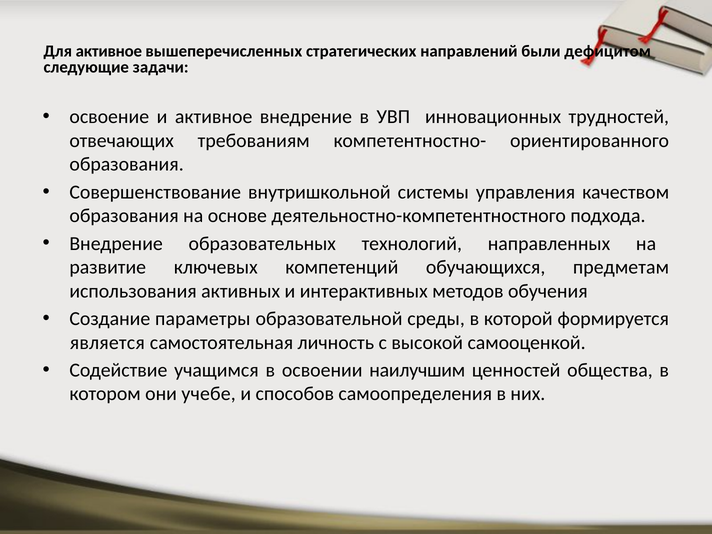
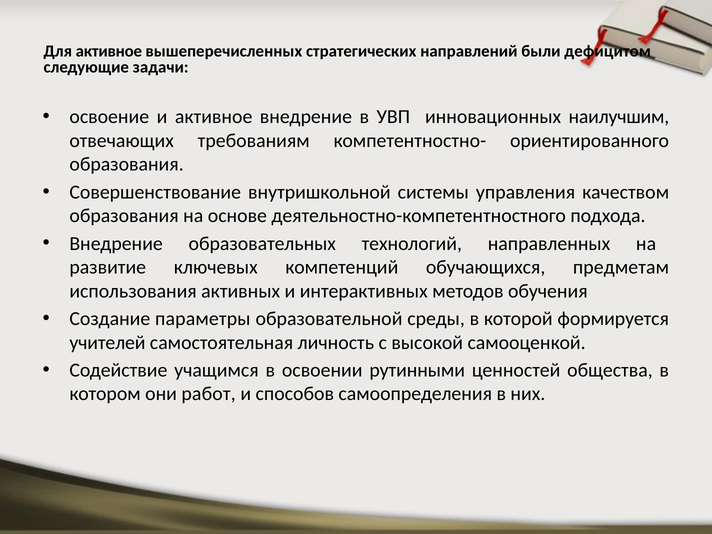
трудностей: трудностей -> наилучшим
является: является -> учителей
наилучшим: наилучшим -> рутинными
учебе: учебе -> работ
